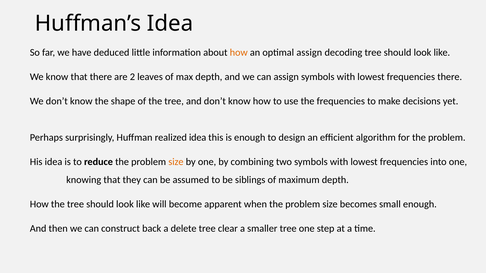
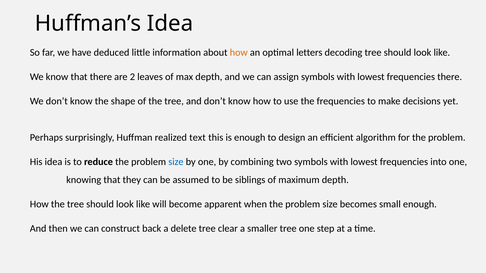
optimal assign: assign -> letters
realized idea: idea -> text
size at (176, 162) colour: orange -> blue
